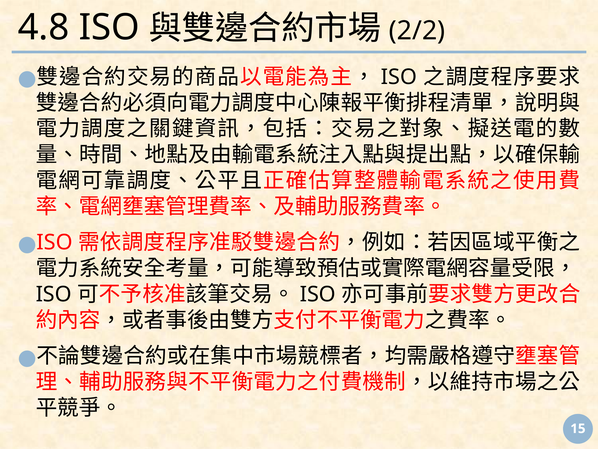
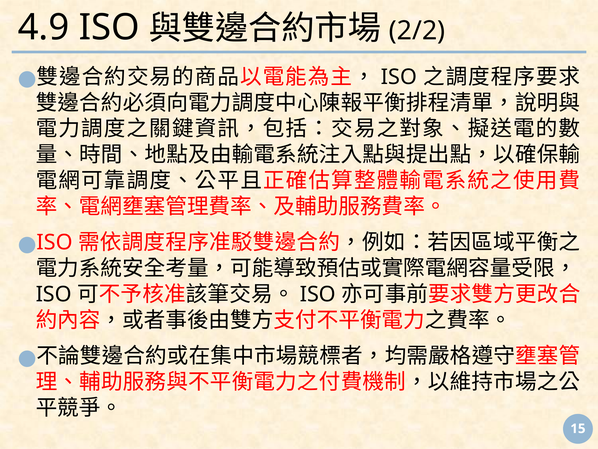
4.8: 4.8 -> 4.9
